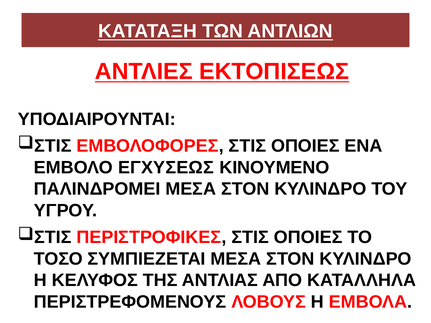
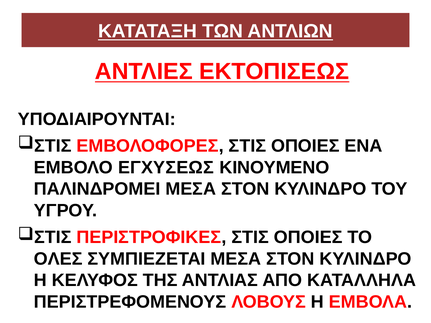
ΤΟΣΟ: ΤΟΣΟ -> ΟΛΕΣ
